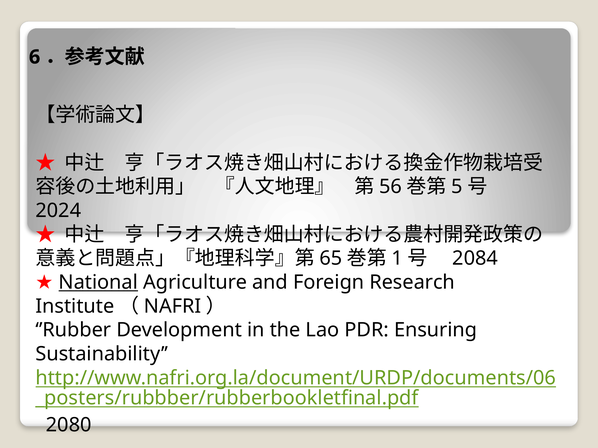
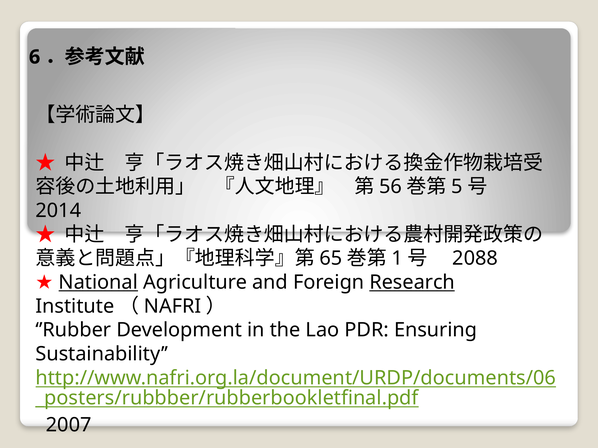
2024: 2024 -> 2014
2084: 2084 -> 2088
Research underline: none -> present
2080: 2080 -> 2007
